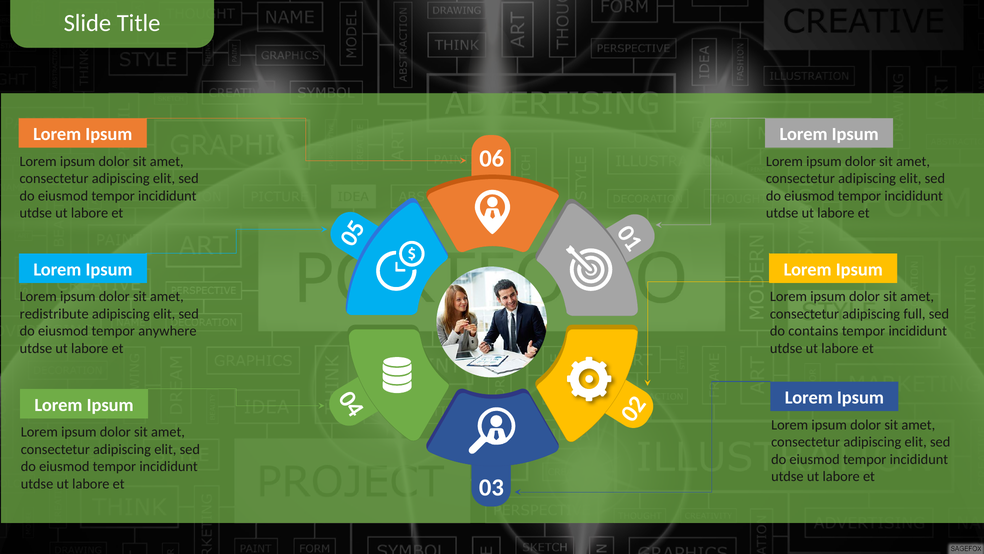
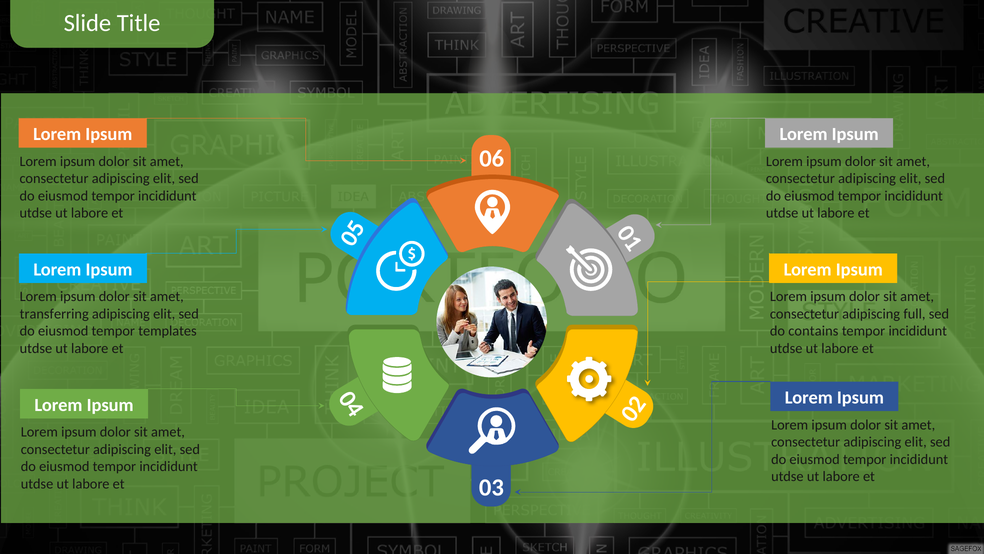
redistribute: redistribute -> transferring
anywhere: anywhere -> templates
